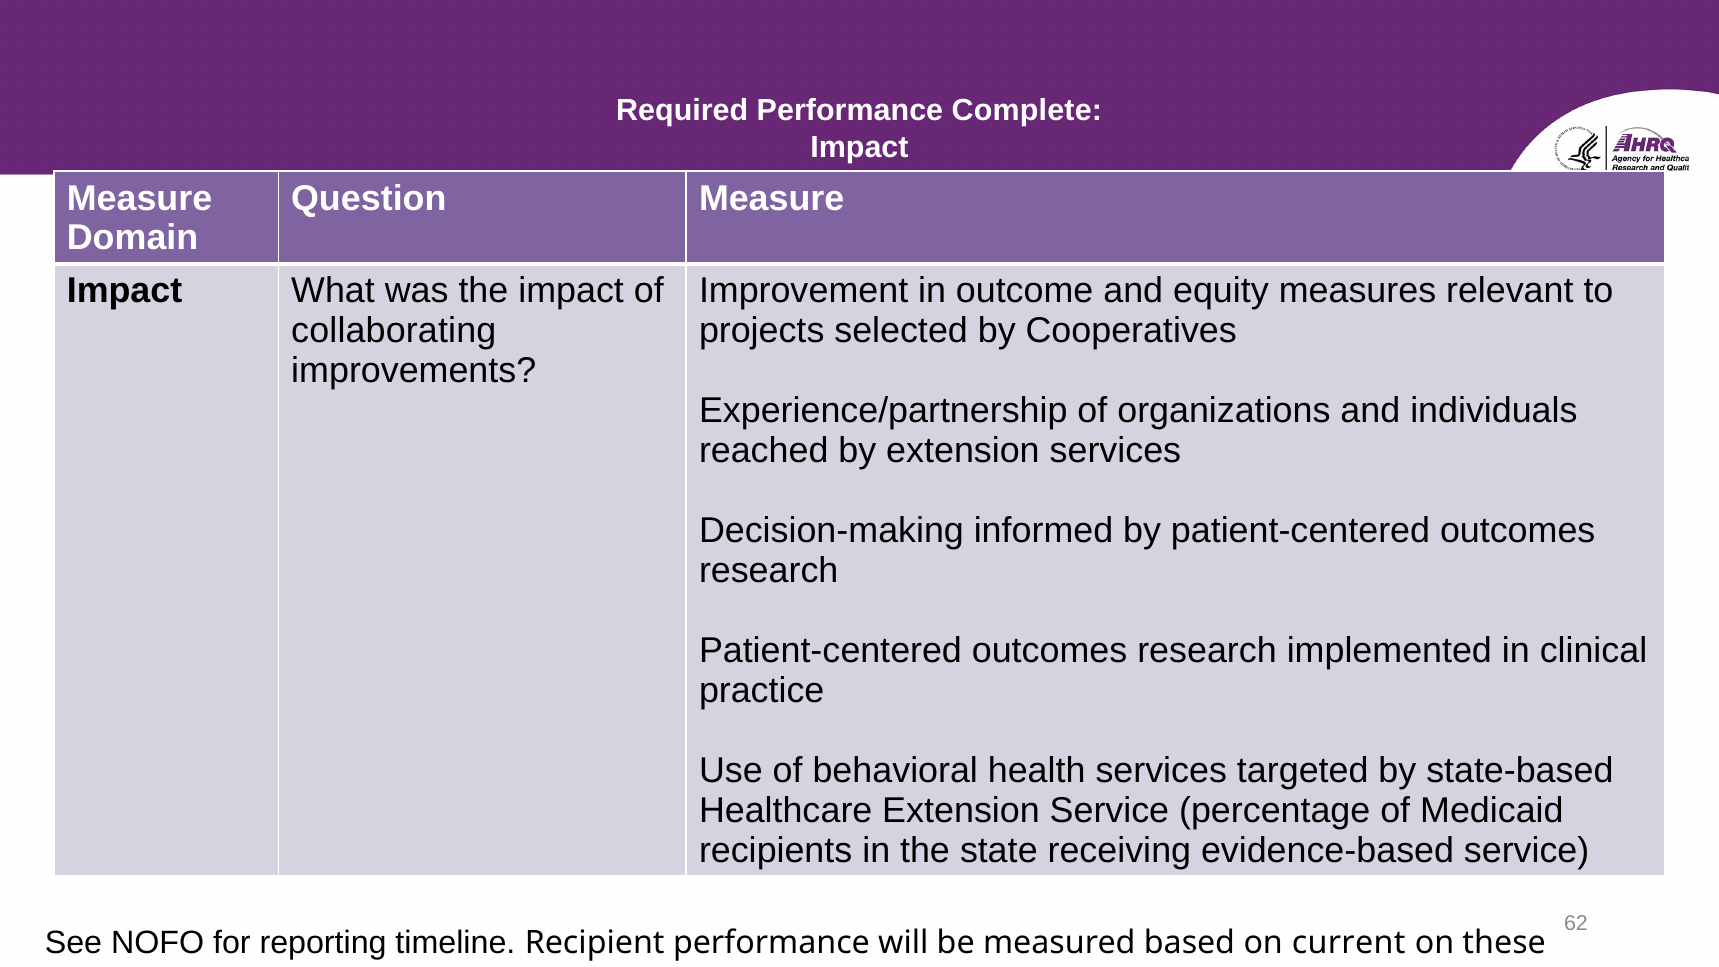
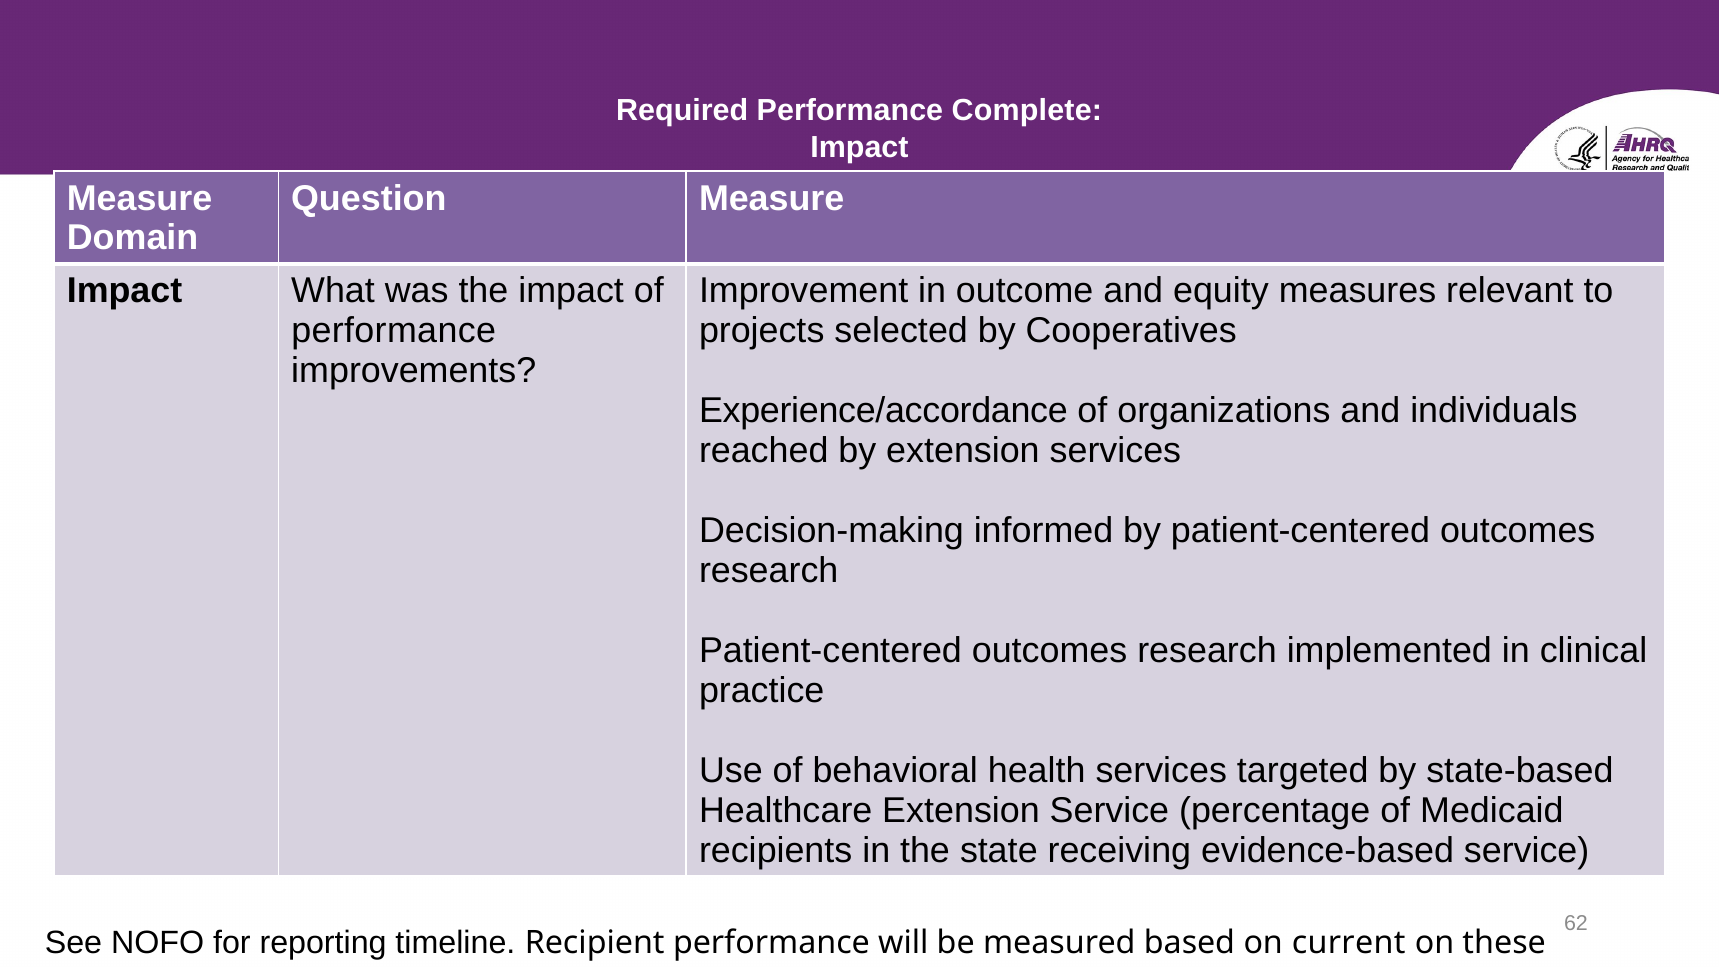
collaborating at (394, 331): collaborating -> performance
Experience/partnership: Experience/partnership -> Experience/accordance
